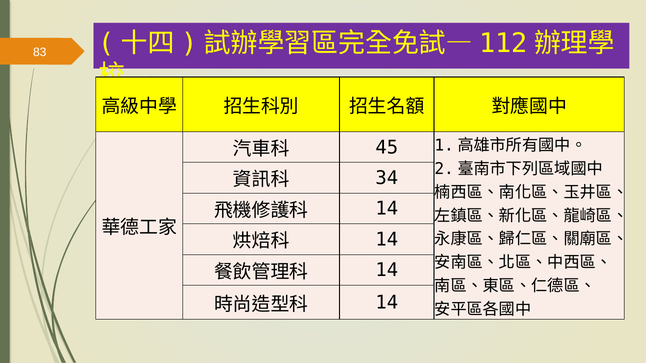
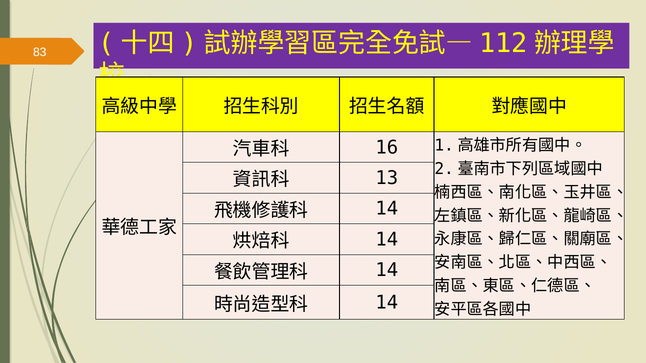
45: 45 -> 16
34: 34 -> 13
